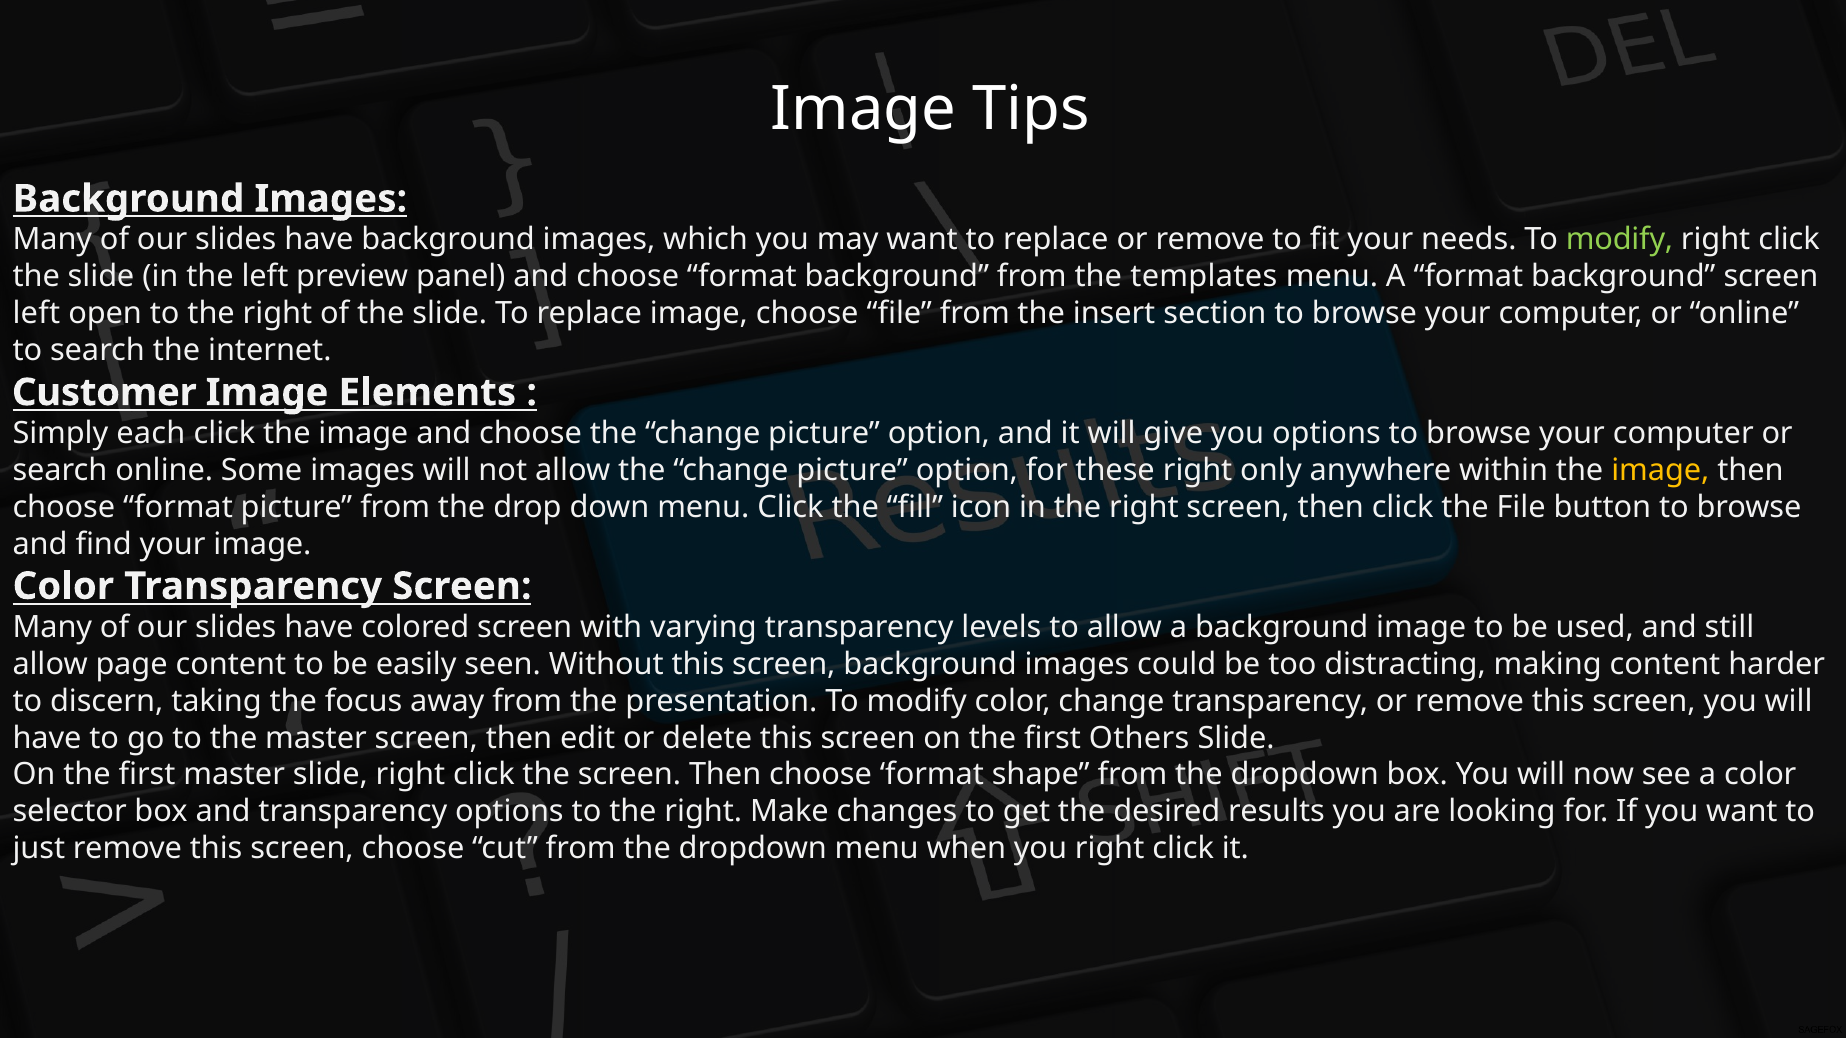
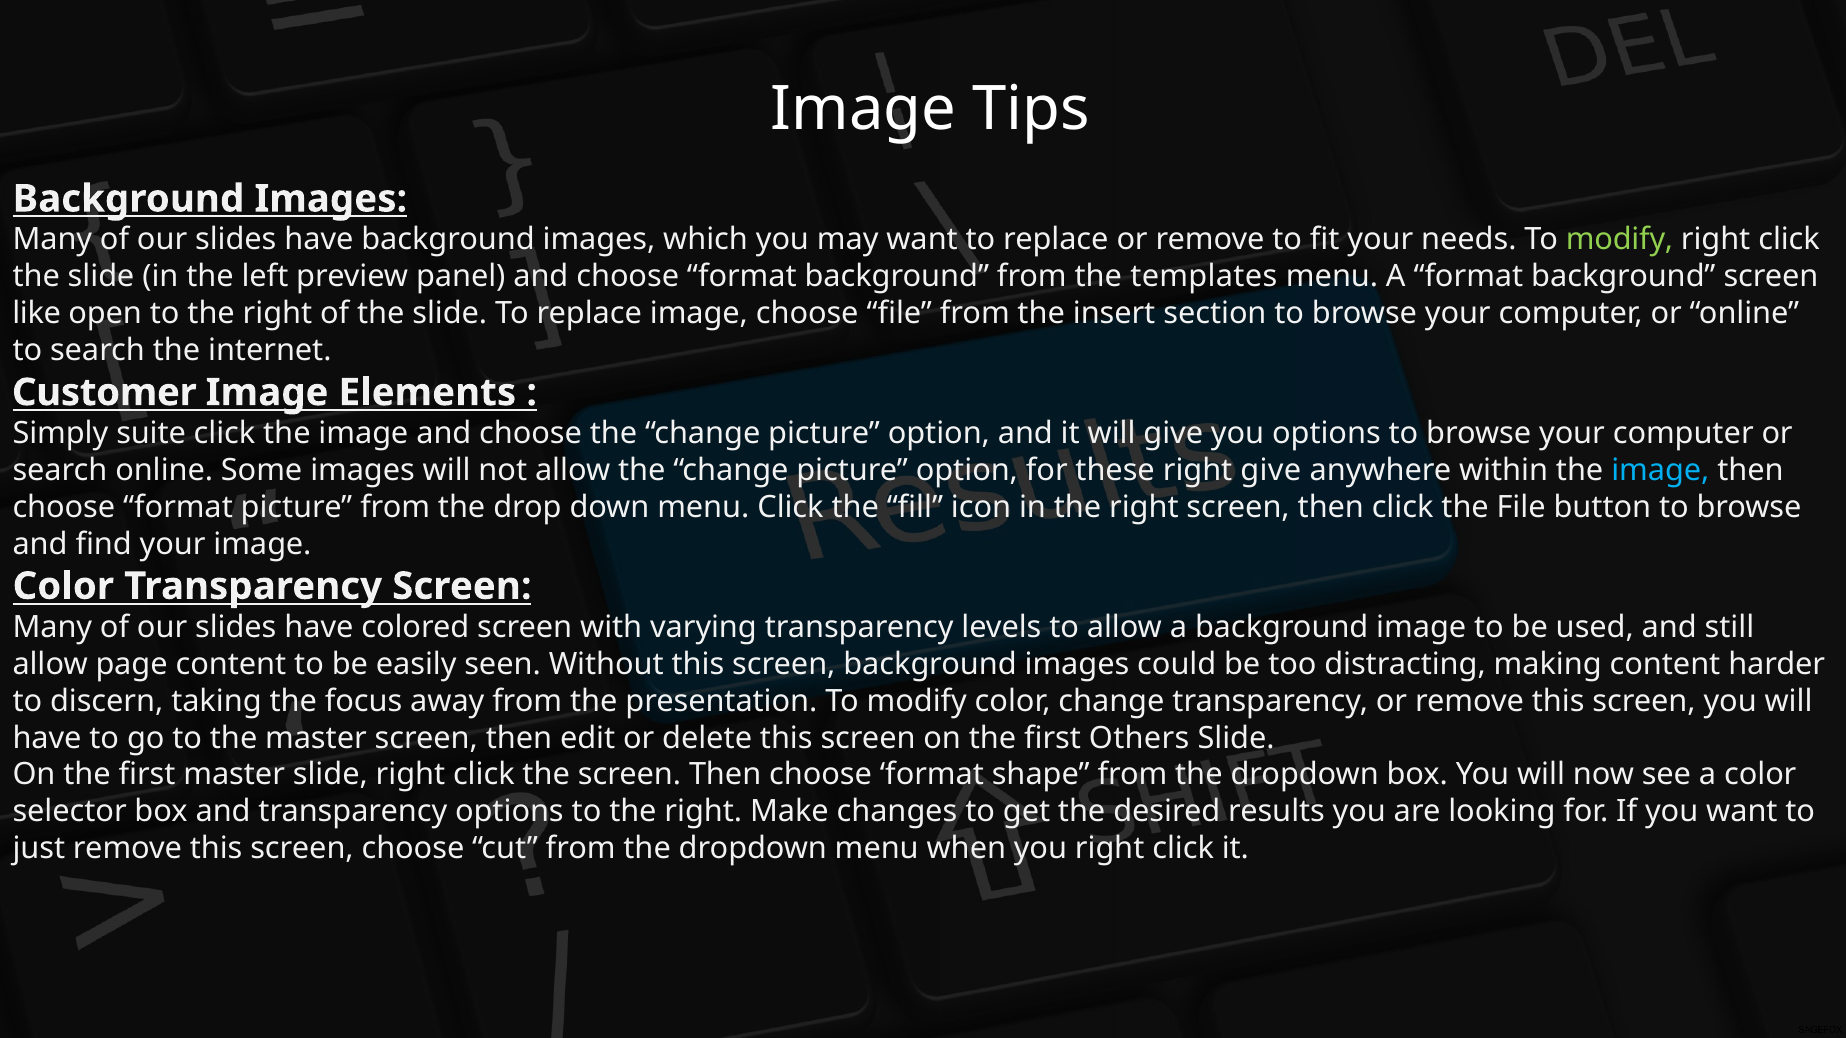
left at (36, 314): left -> like
each: each -> suite
right only: only -> give
image at (1660, 471) colour: yellow -> light blue
